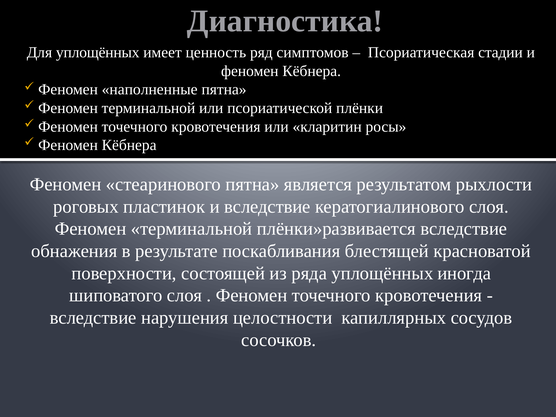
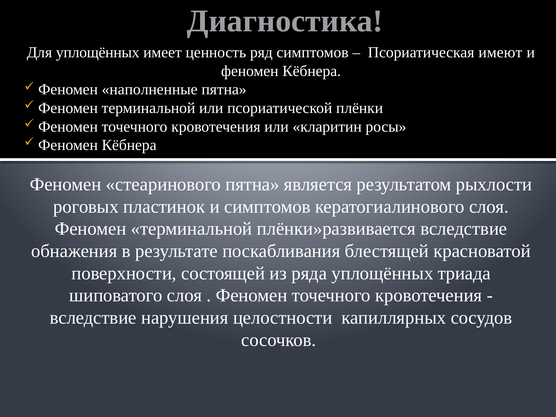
стадии: стадии -> имеют
и вследствие: вследствие -> симптомов
иногда: иногда -> триада
